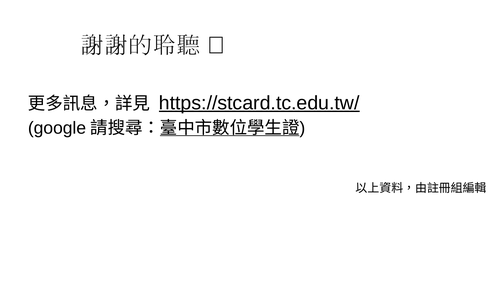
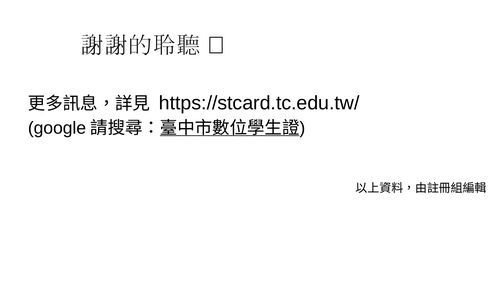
https://stcard.tc.edu.tw/ underline: present -> none
